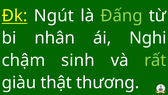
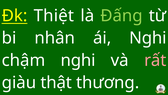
Ngút: Ngút -> Thiệt
chậm sinh: sinh -> nghi
rất colour: light green -> pink
